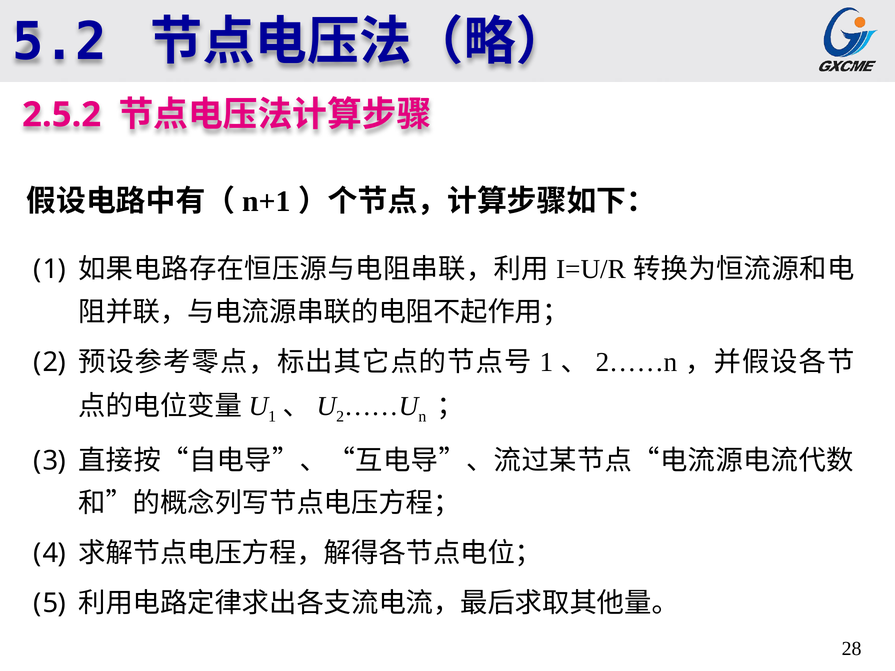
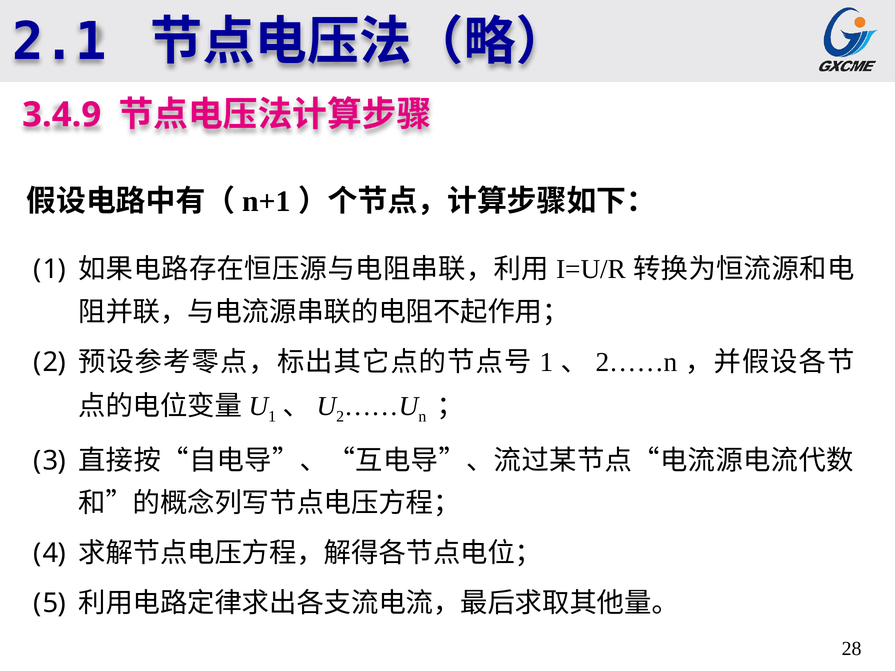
5.2: 5.2 -> 2.1
2.5.2: 2.5.2 -> 3.4.9
